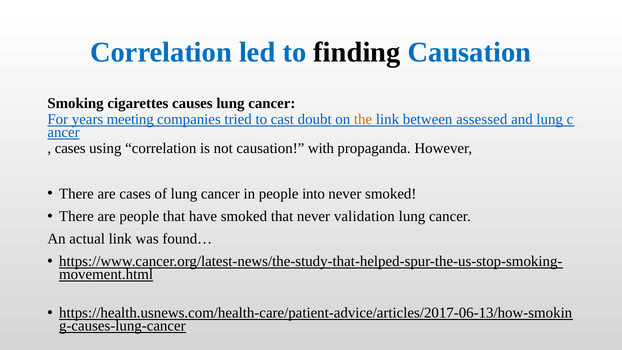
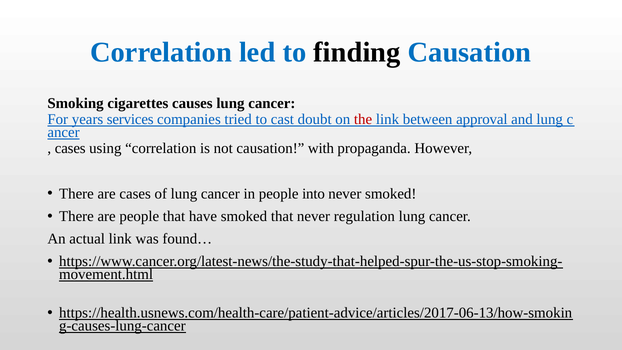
meeting: meeting -> services
the colour: orange -> red
assessed: assessed -> approval
validation: validation -> regulation
